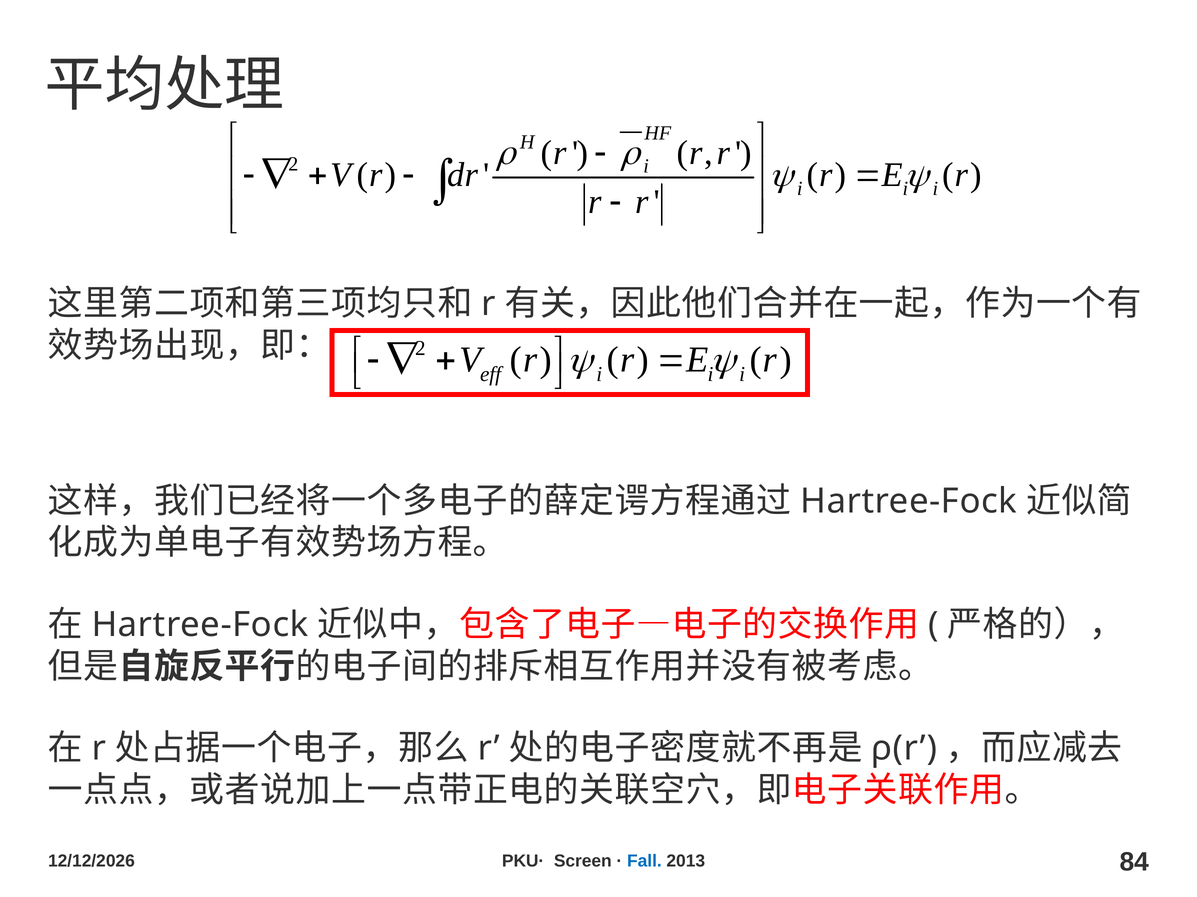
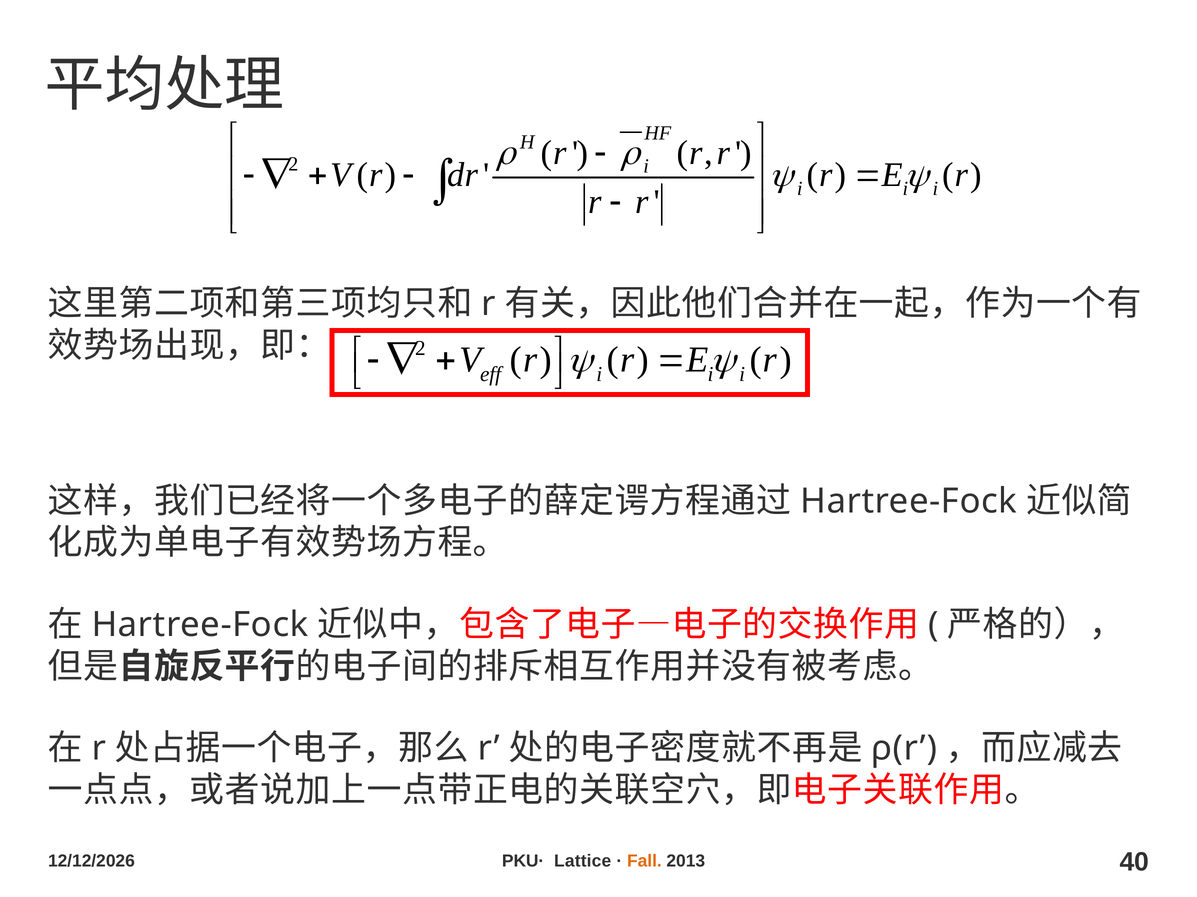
Screen: Screen -> Lattice
Fall colour: blue -> orange
84: 84 -> 40
